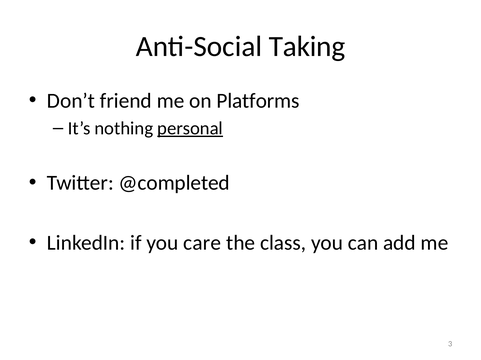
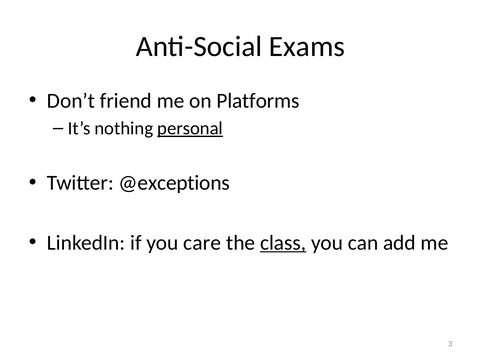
Taking: Taking -> Exams
@completed: @completed -> @exceptions
class underline: none -> present
